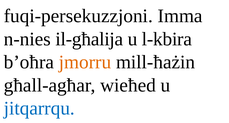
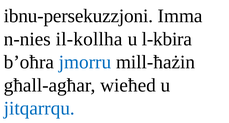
fuqi-persekuzzjoni: fuqi-persekuzzjoni -> ibnu-persekuzzjoni
il-għalija: il-għalija -> il-kollha
jmorru colour: orange -> blue
